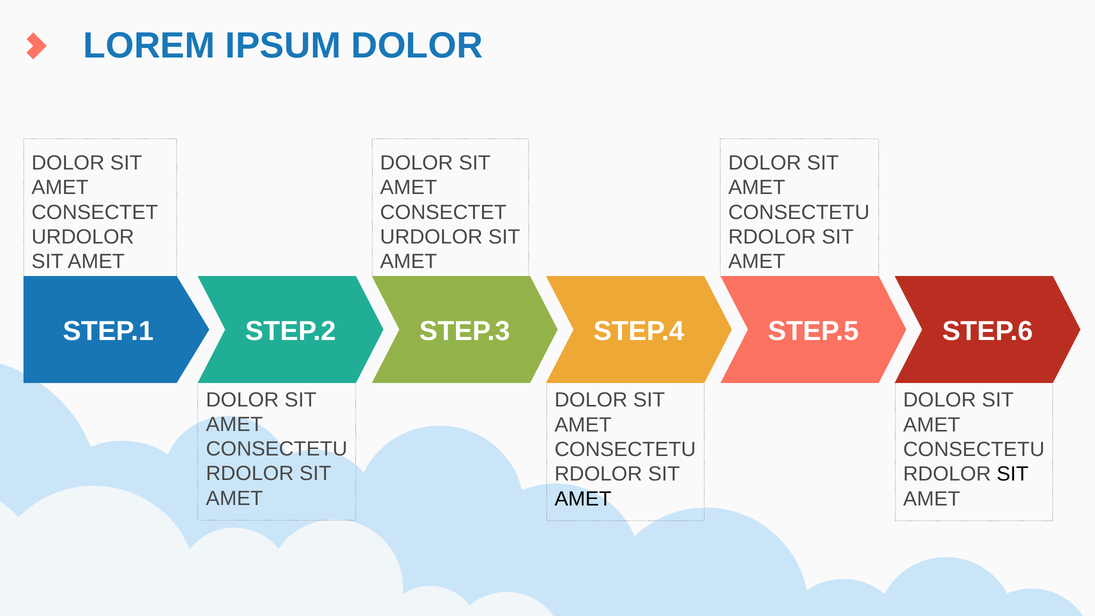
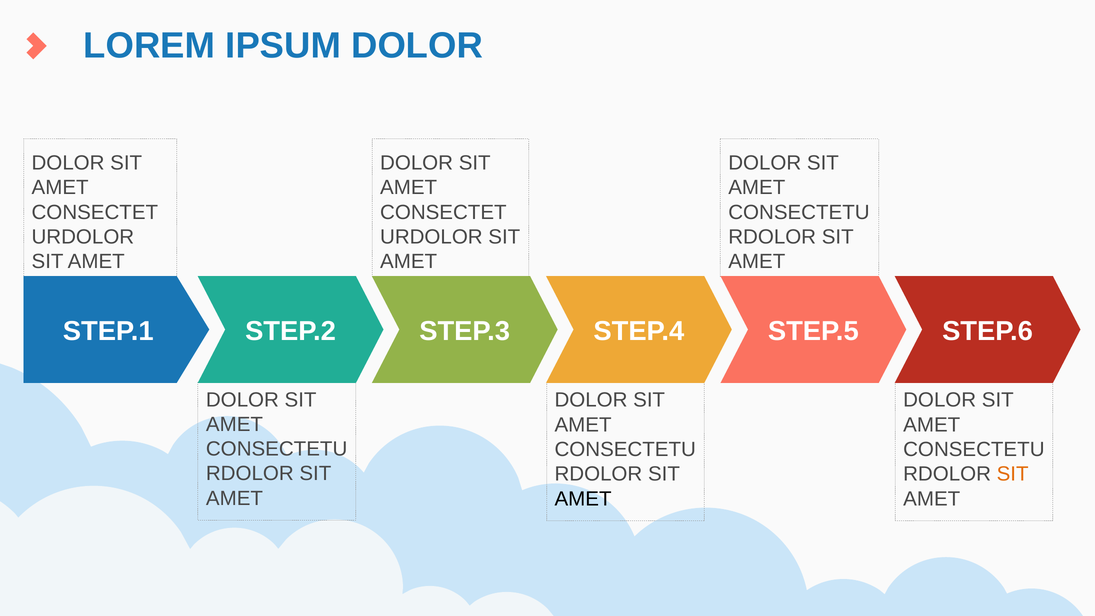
SIT at (1013, 474) colour: black -> orange
